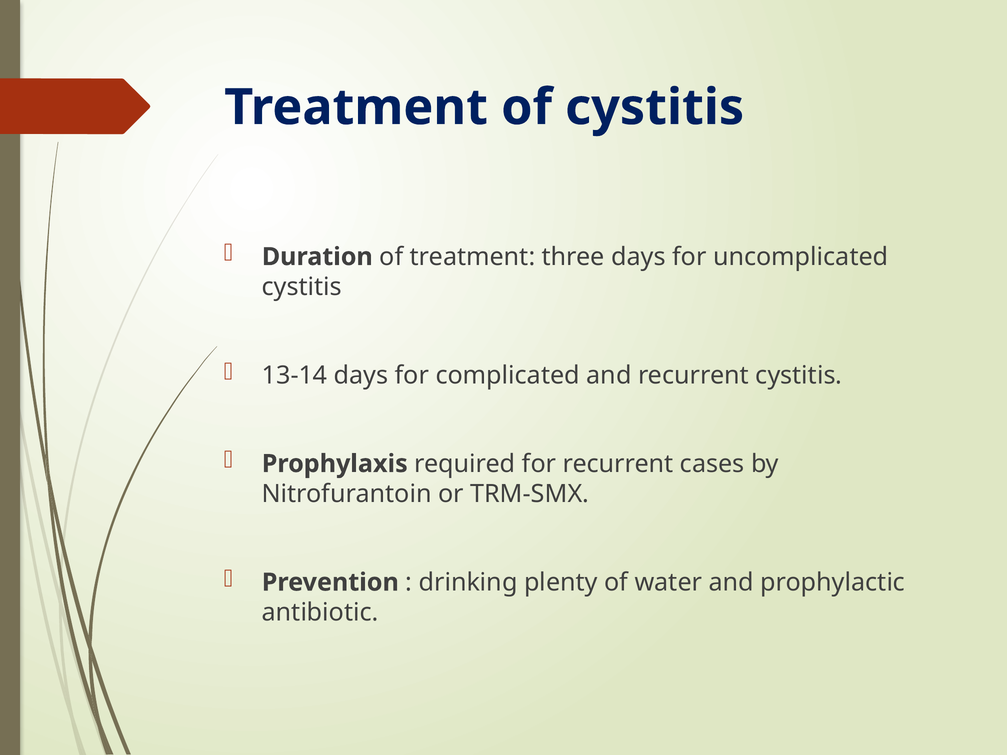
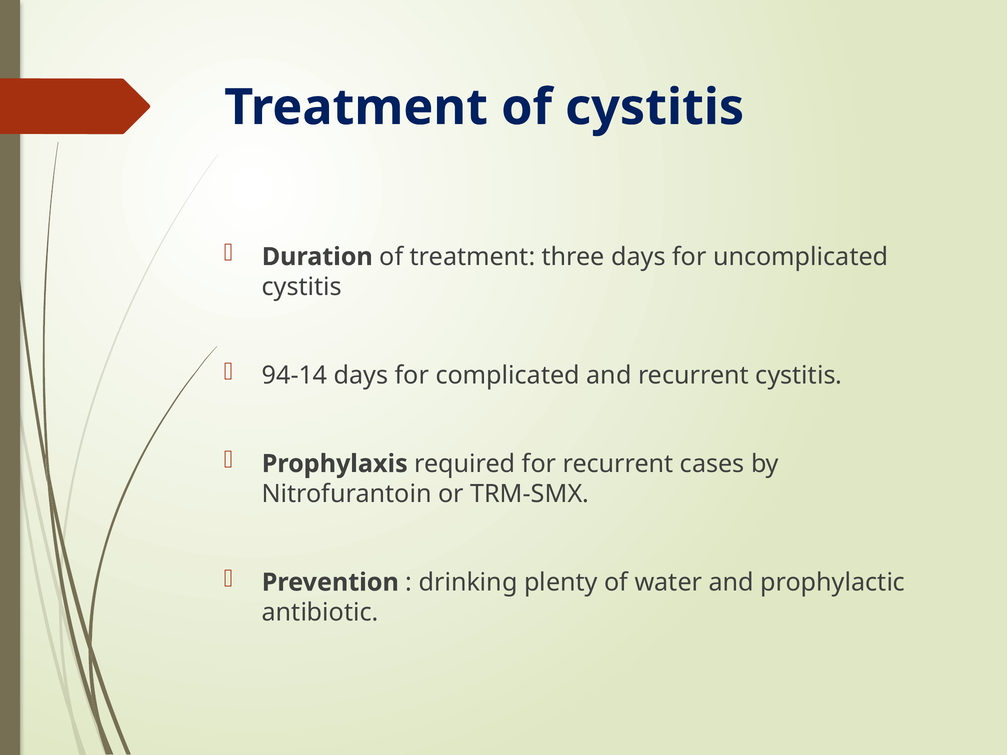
13-14: 13-14 -> 94-14
